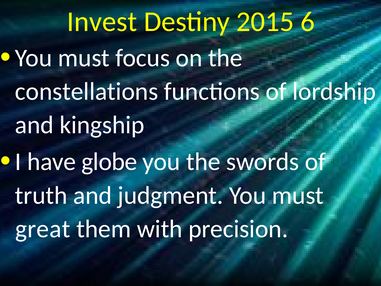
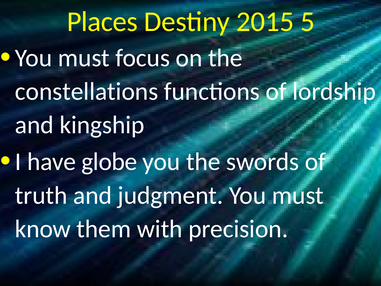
Invest: Invest -> Places
6: 6 -> 5
great: great -> know
